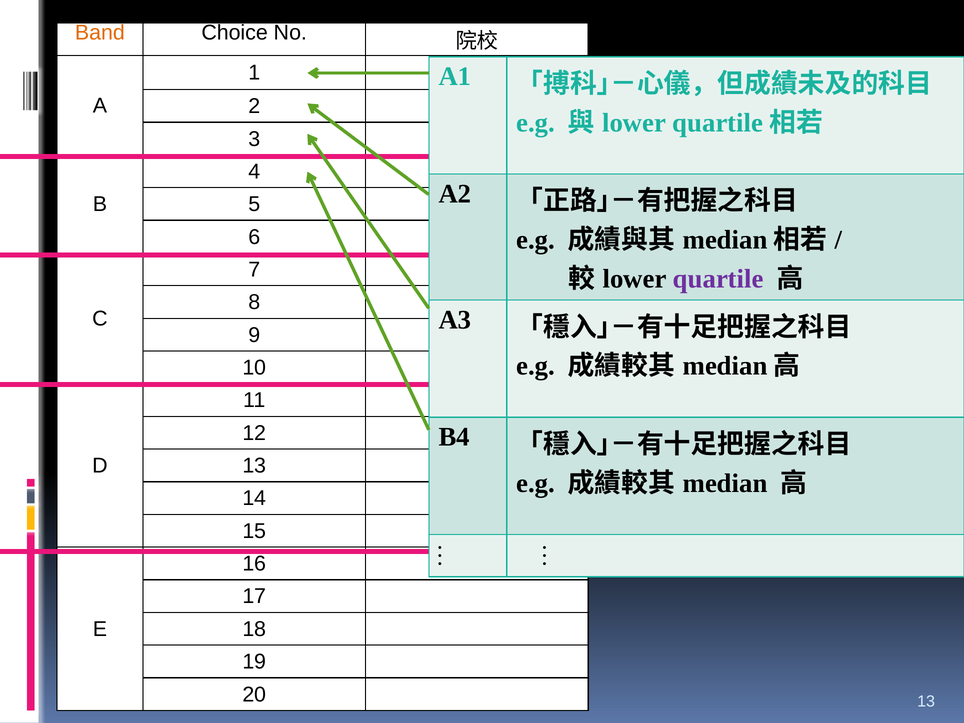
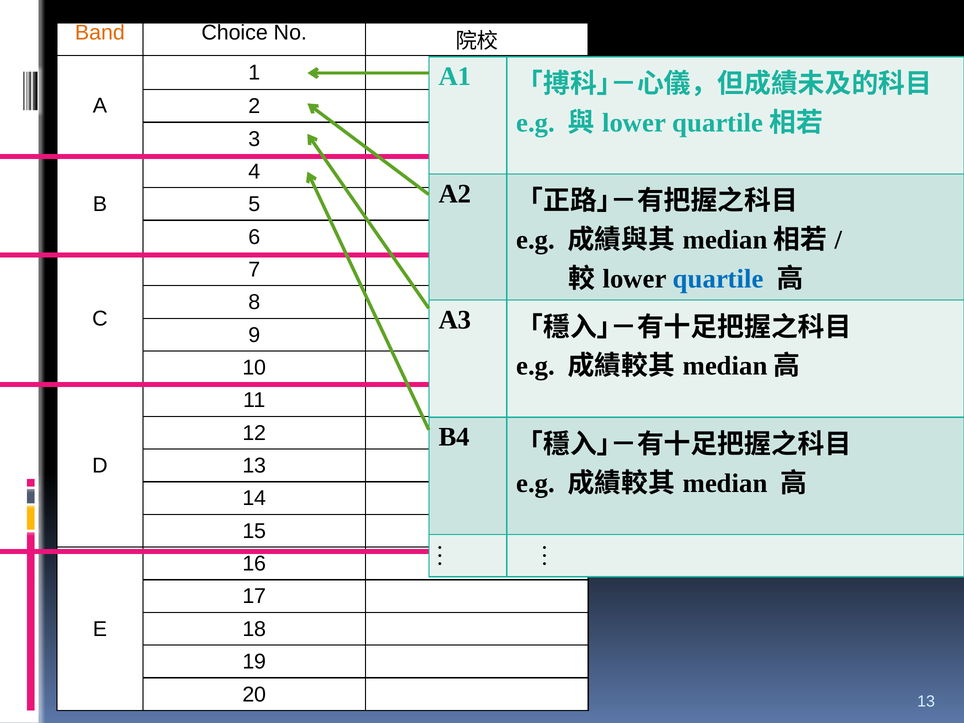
quartile colour: purple -> blue
